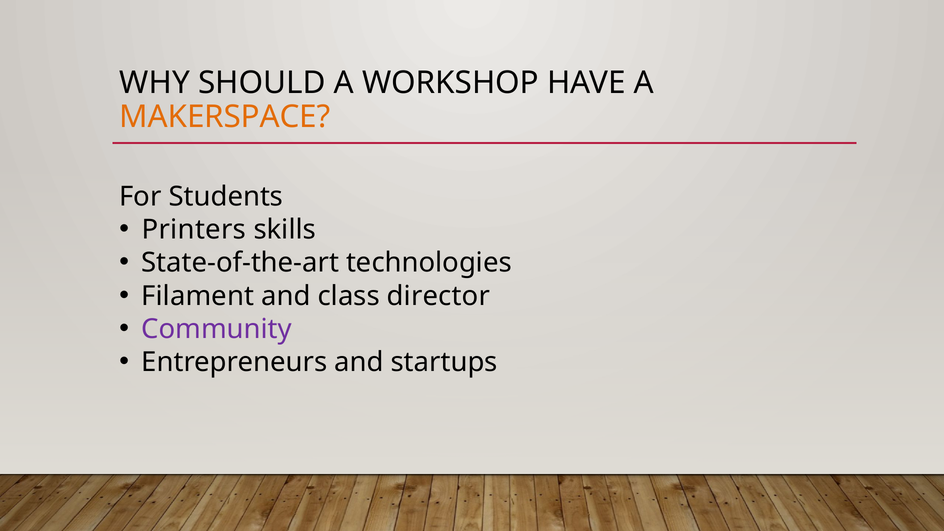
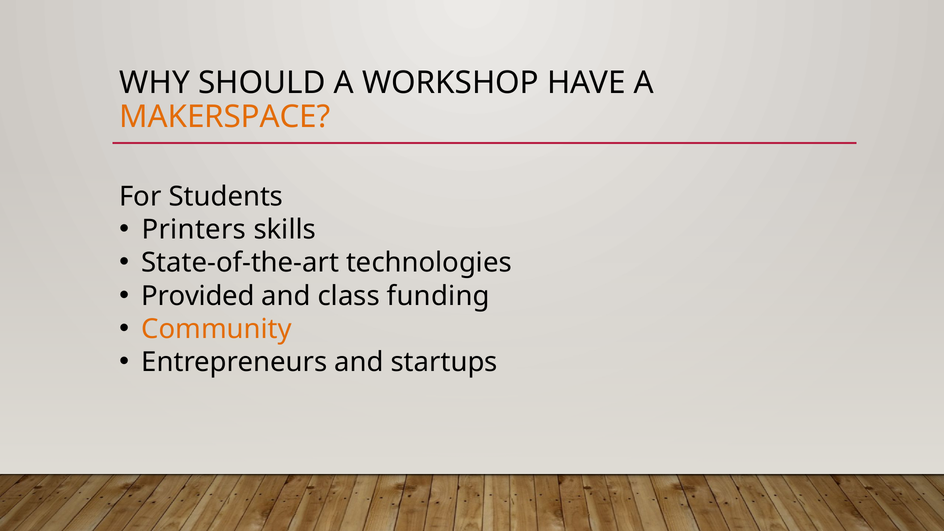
Filament: Filament -> Provided
director: director -> funding
Community colour: purple -> orange
